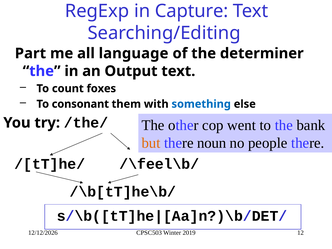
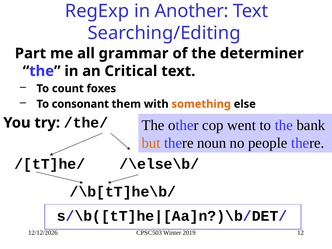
Capture: Capture -> Another
language: language -> grammar
Output: Output -> Critical
something colour: blue -> orange
/\feel\b/: /\feel\b/ -> /\else\b/
